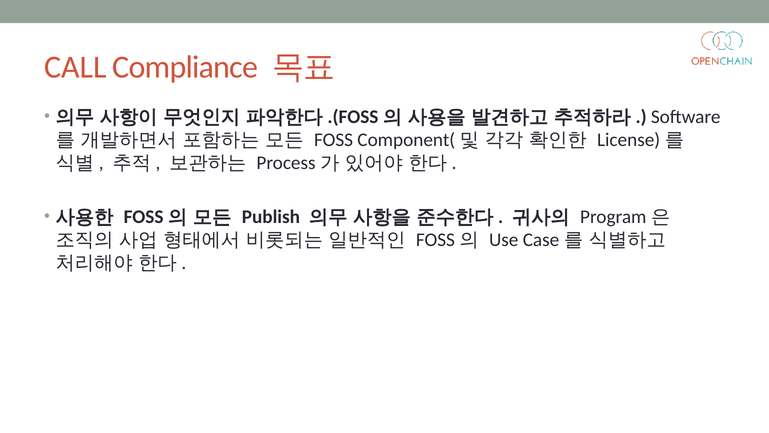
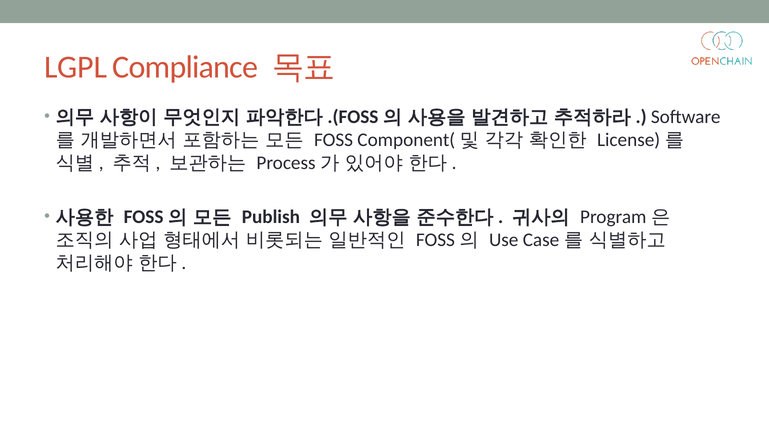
CALL: CALL -> LGPL
